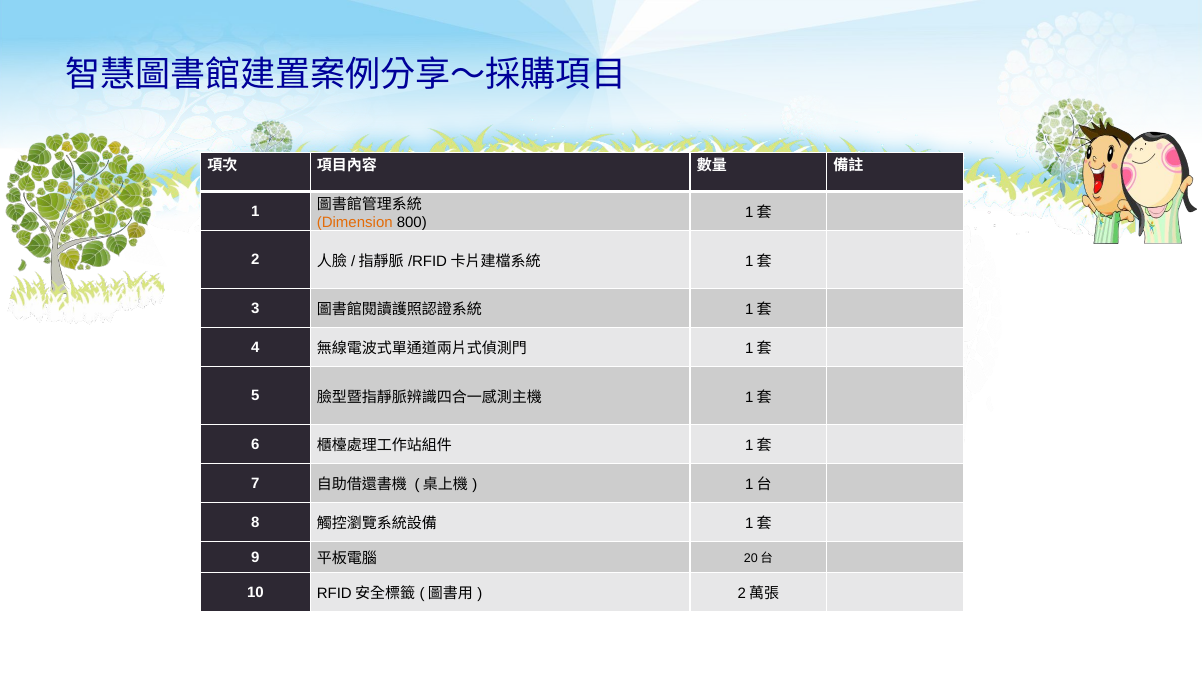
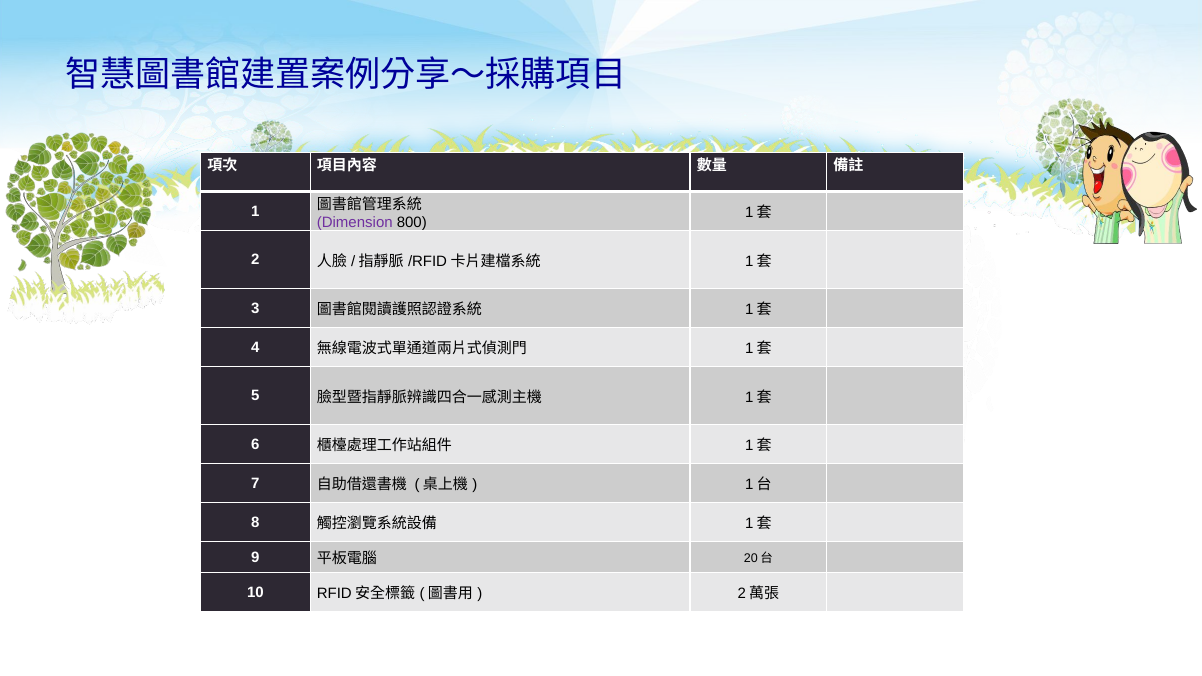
Dimension colour: orange -> purple
